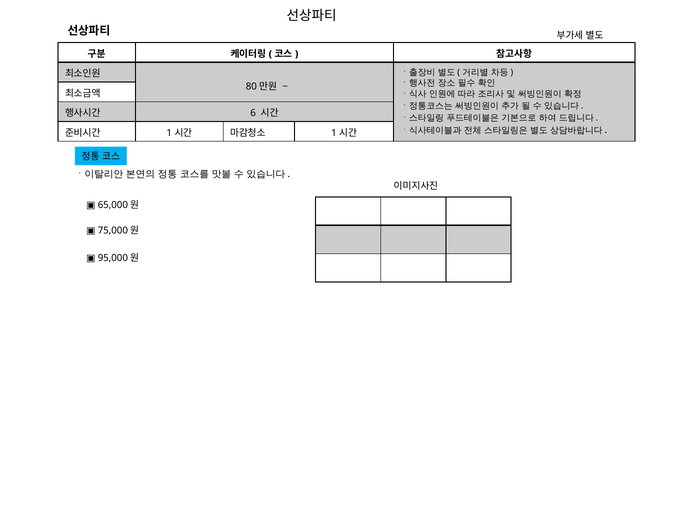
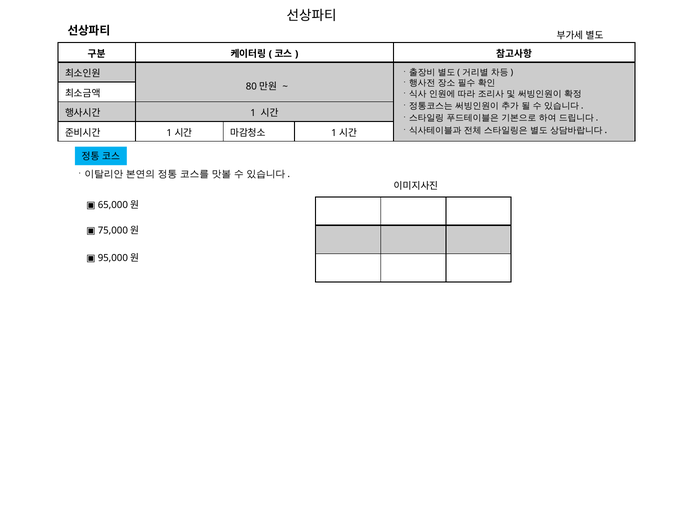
6 at (253, 113): 6 -> 1
